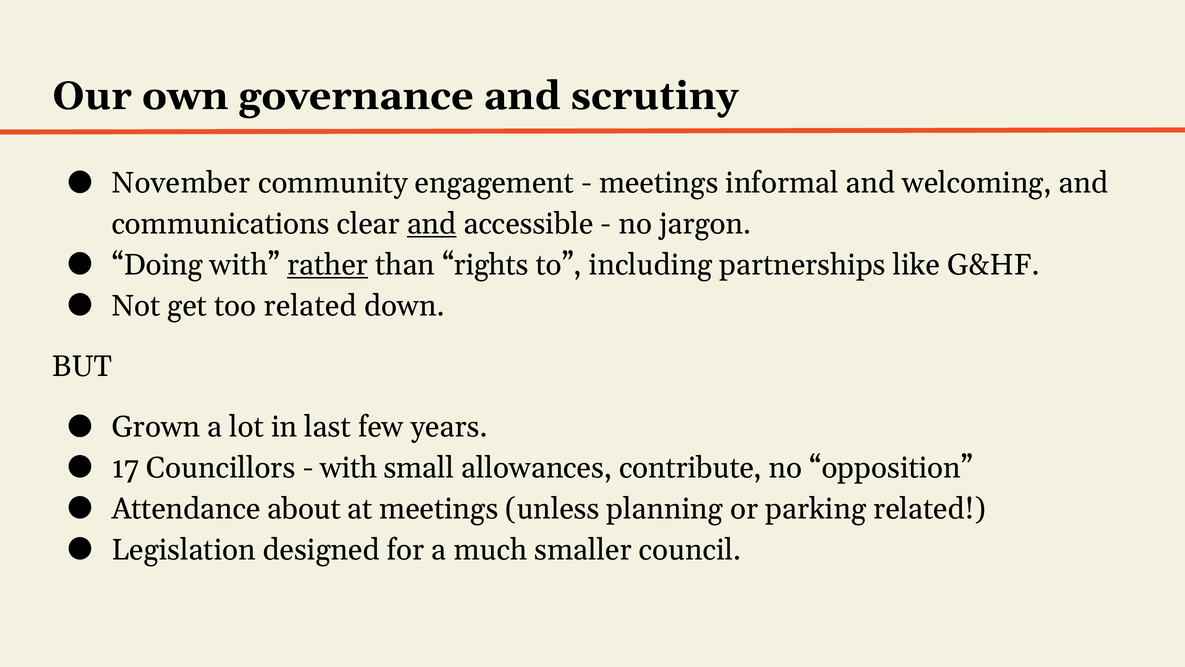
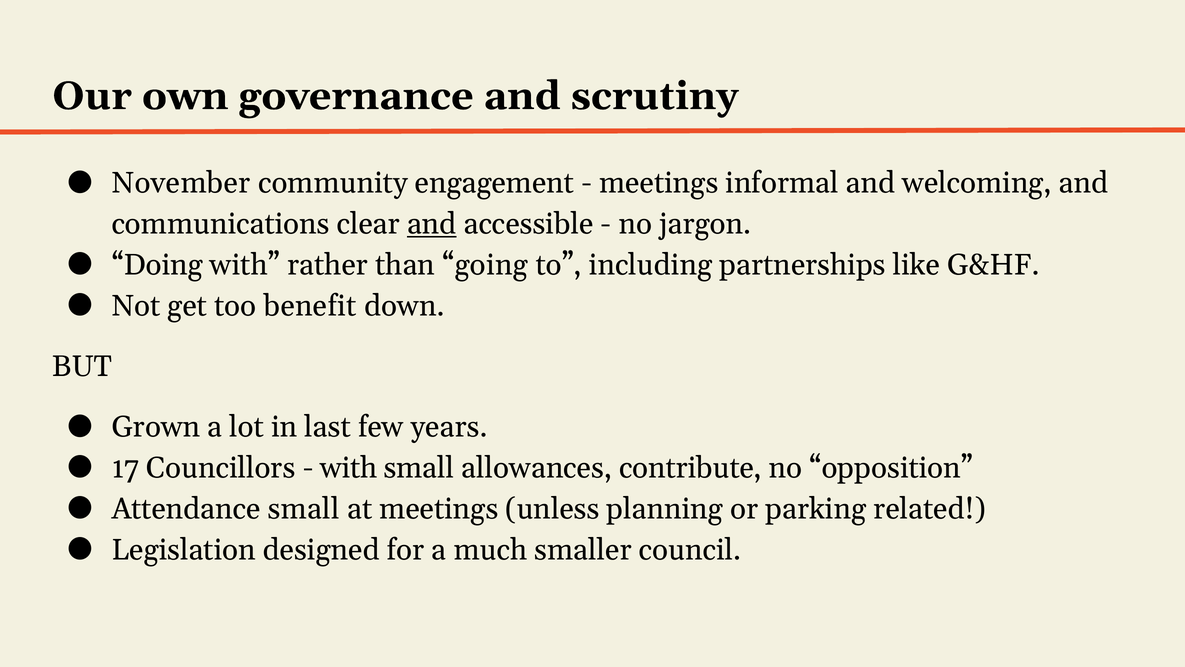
rather underline: present -> none
rights: rights -> going
too related: related -> benefit
Attendance about: about -> small
